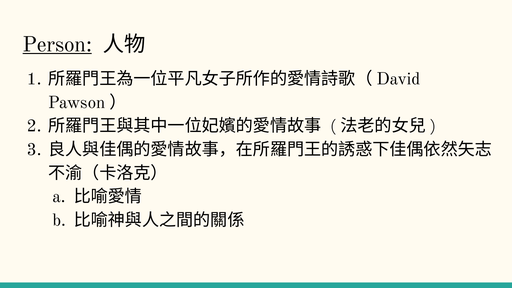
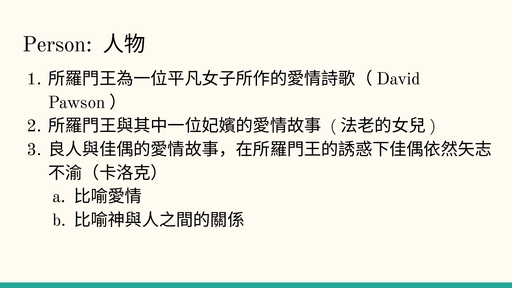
Person underline: present -> none
